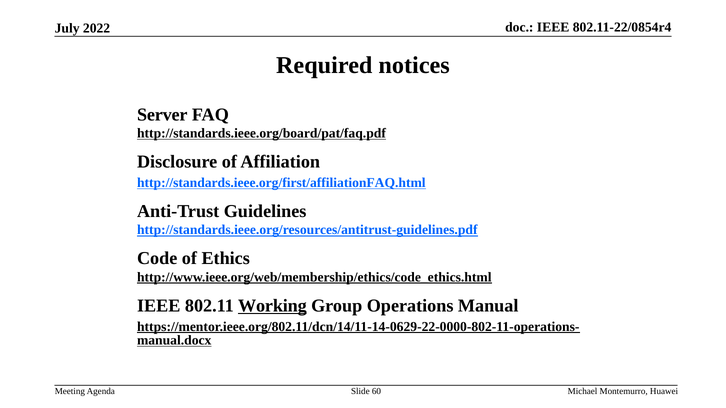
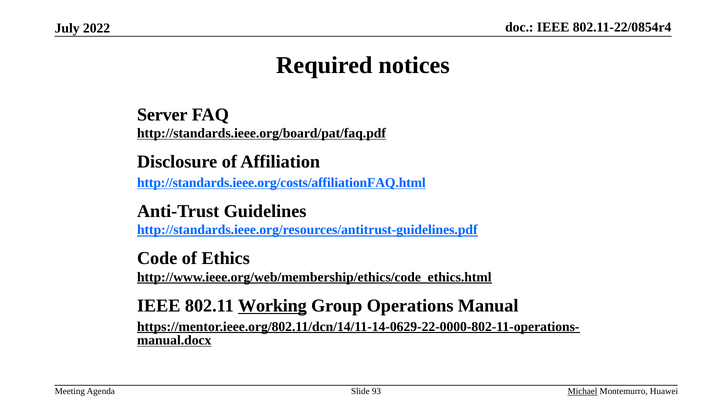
http://standards.ieee.org/first/affiliationFAQ.html: http://standards.ieee.org/first/affiliationFAQ.html -> http://standards.ieee.org/costs/affiliationFAQ.html
60: 60 -> 93
Michael underline: none -> present
